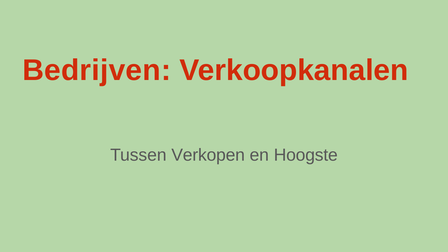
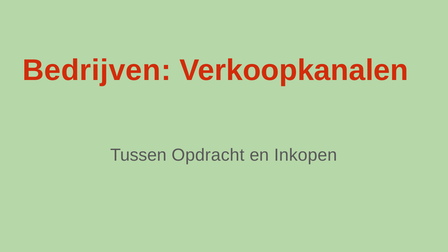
Verkopen: Verkopen -> Opdracht
Hoogste: Hoogste -> Inkopen
